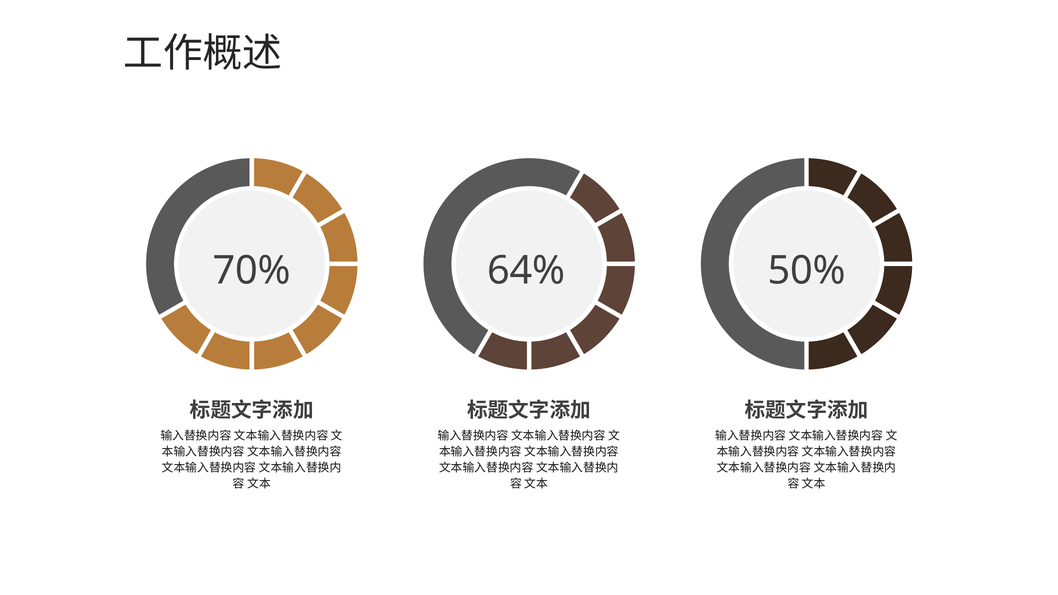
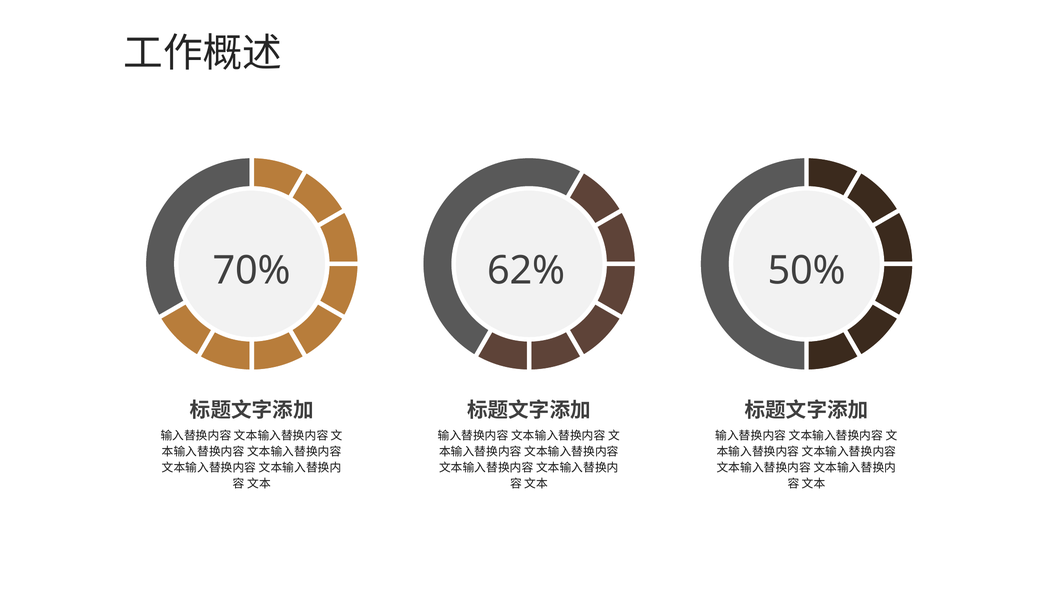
64%: 64% -> 62%
